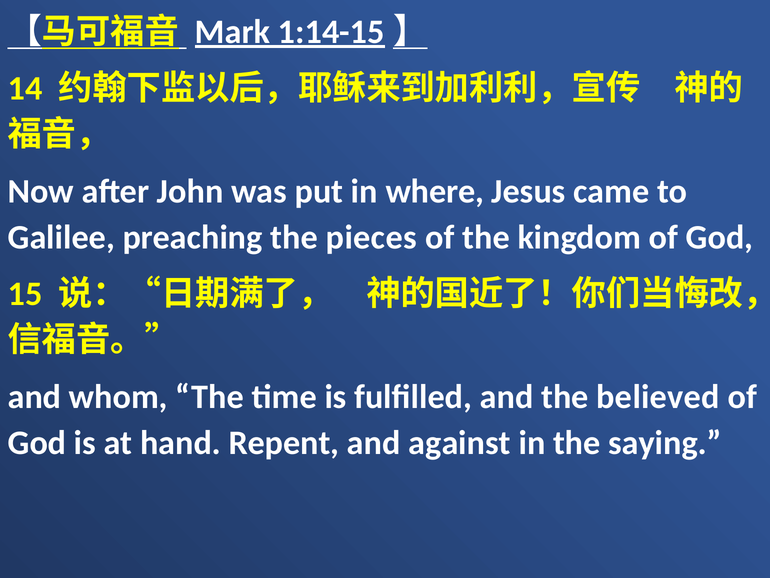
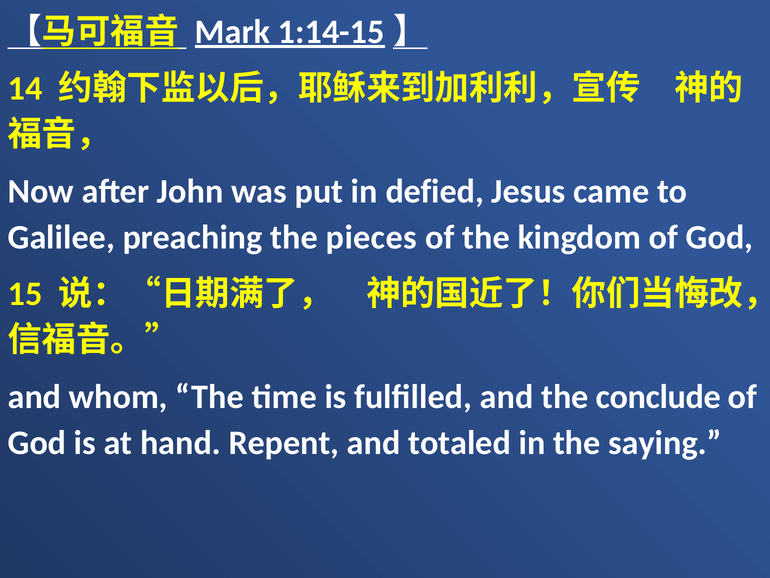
where: where -> defied
believed: believed -> conclude
against: against -> totaled
